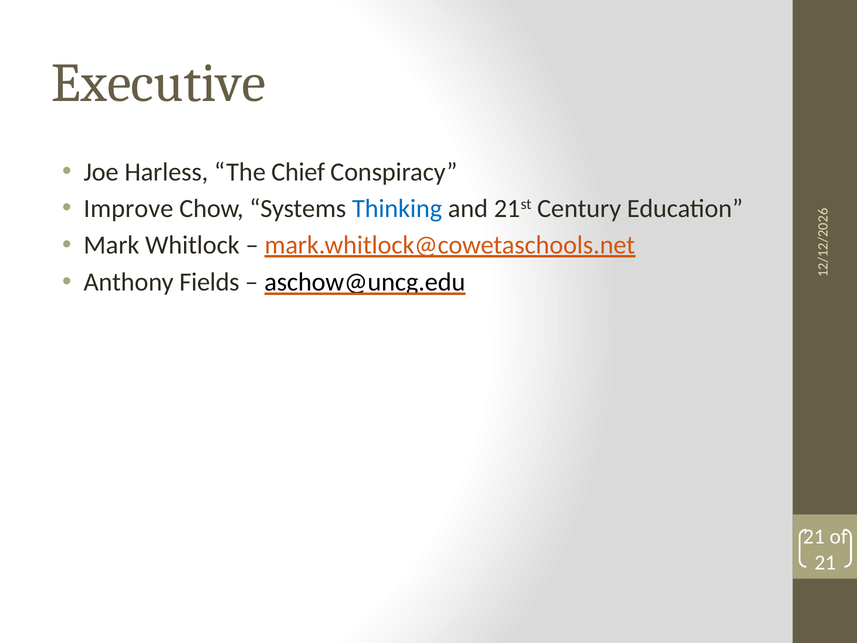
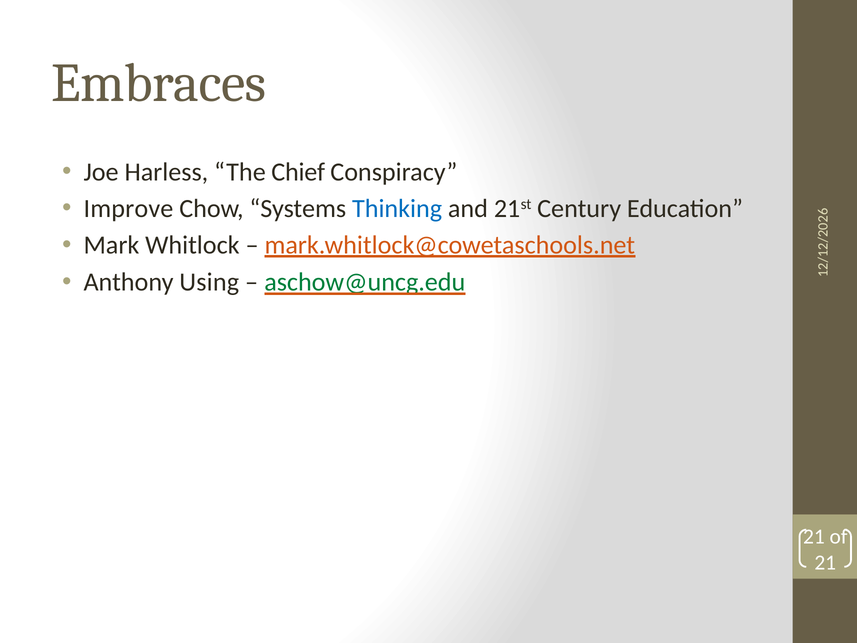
Executive: Executive -> Embraces
Fields: Fields -> Using
aschow@uncg.edu colour: black -> green
